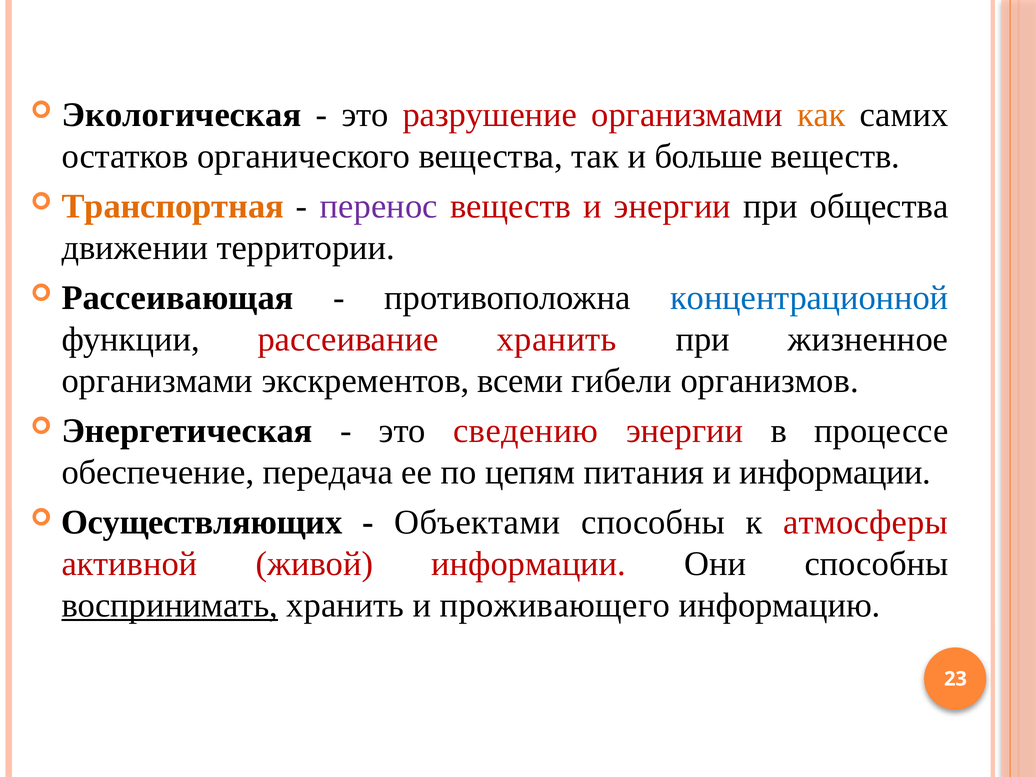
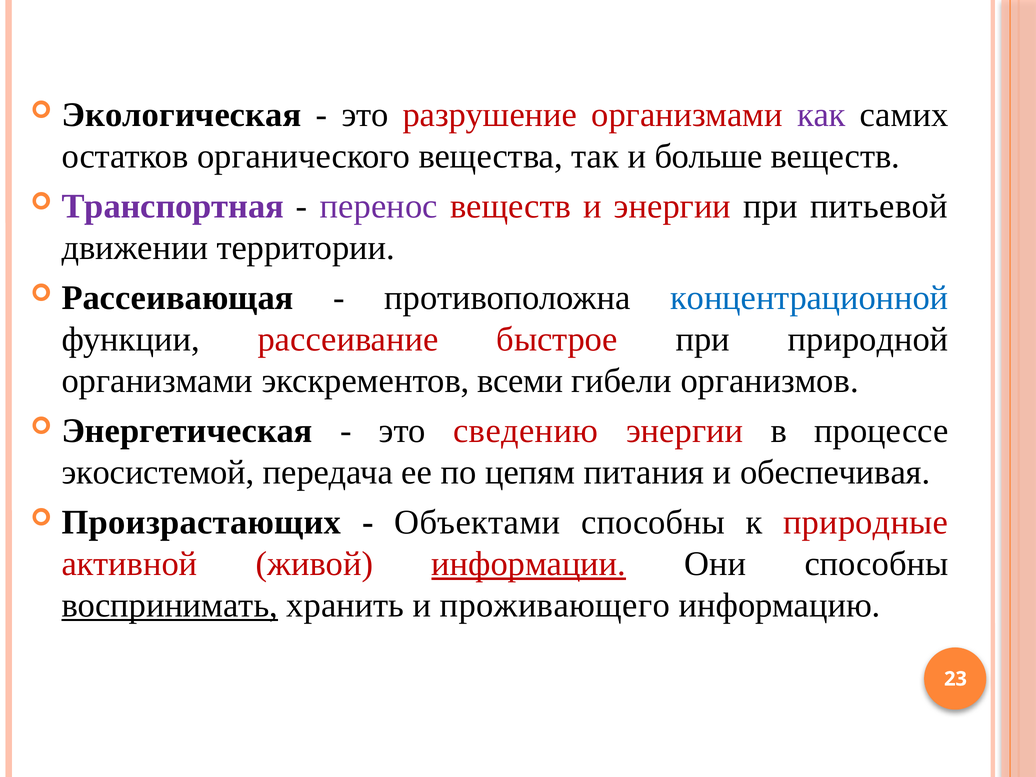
как colour: orange -> purple
Транспортная colour: orange -> purple
общества: общества -> питьевой
рассеивание хранить: хранить -> быстрое
жизненное: жизненное -> природной
обеспечение: обеспечение -> экосистемой
и информации: информации -> обеспечивая
Осуществляющих: Осуществляющих -> Произрастающих
атмосферы: атмосферы -> природные
информации at (529, 564) underline: none -> present
